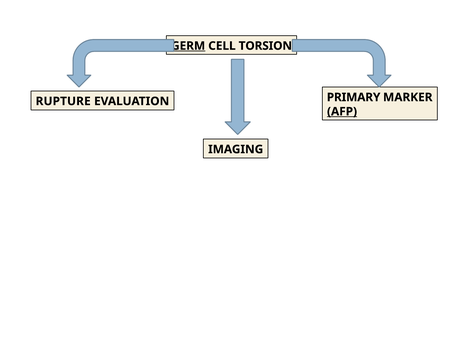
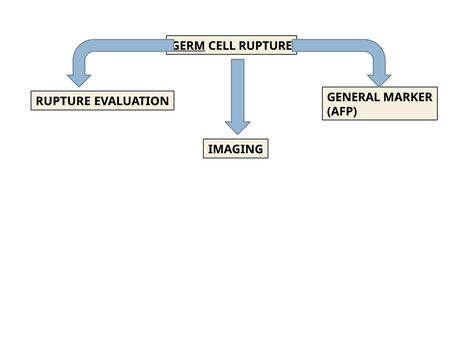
CELL TORSION: TORSION -> RUPTURE
PRIMARY: PRIMARY -> GENERAL
AFP underline: present -> none
